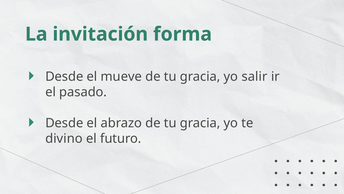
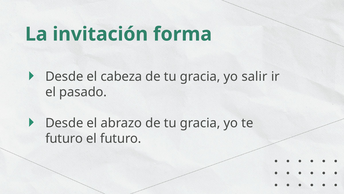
mueve: mueve -> cabeza
divino at (64, 138): divino -> futuro
